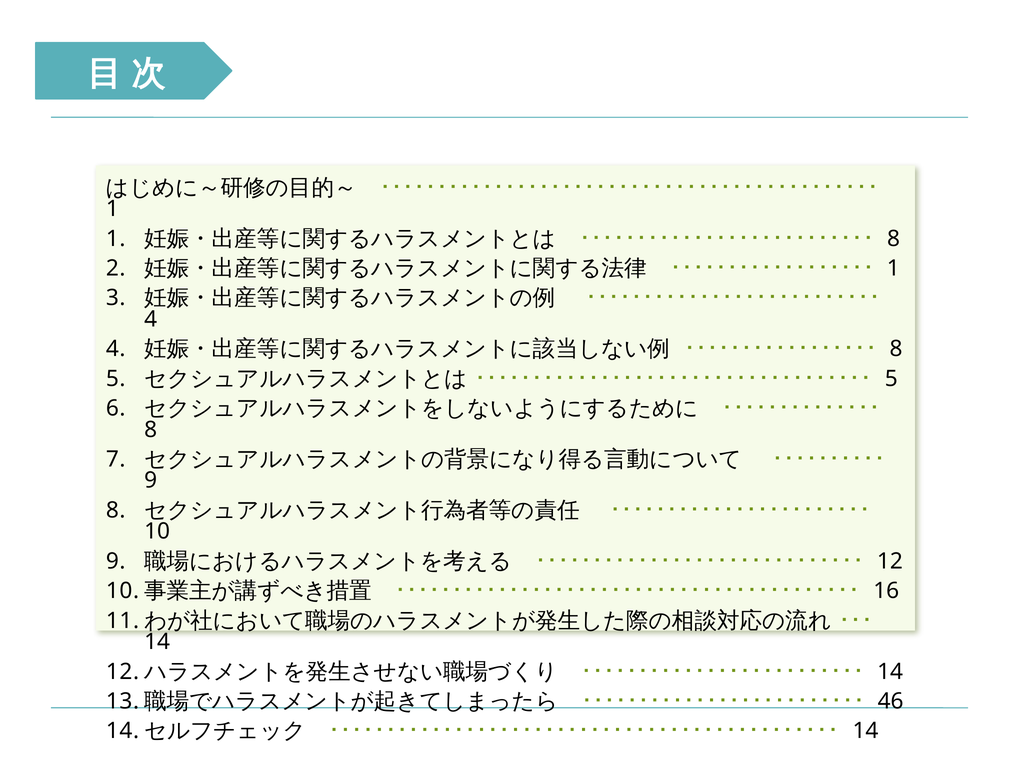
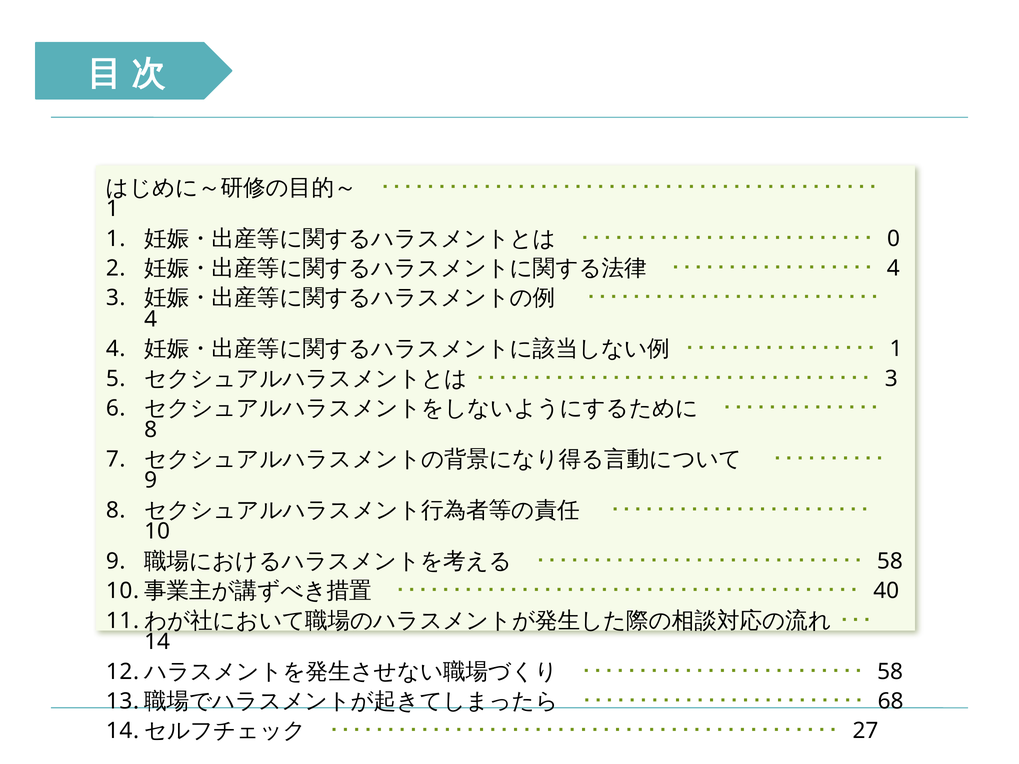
8 at (893, 239): 8 -> 0
1 at (893, 268): 1 -> 4
8 at (896, 349): 8 -> 1
5 at (891, 379): 5 -> 3
12 at (890, 561): 12 -> 58
16: 16 -> 40
14 at (890, 672): 14 -> 58
46: 46 -> 68
14 at (865, 731): 14 -> 27
